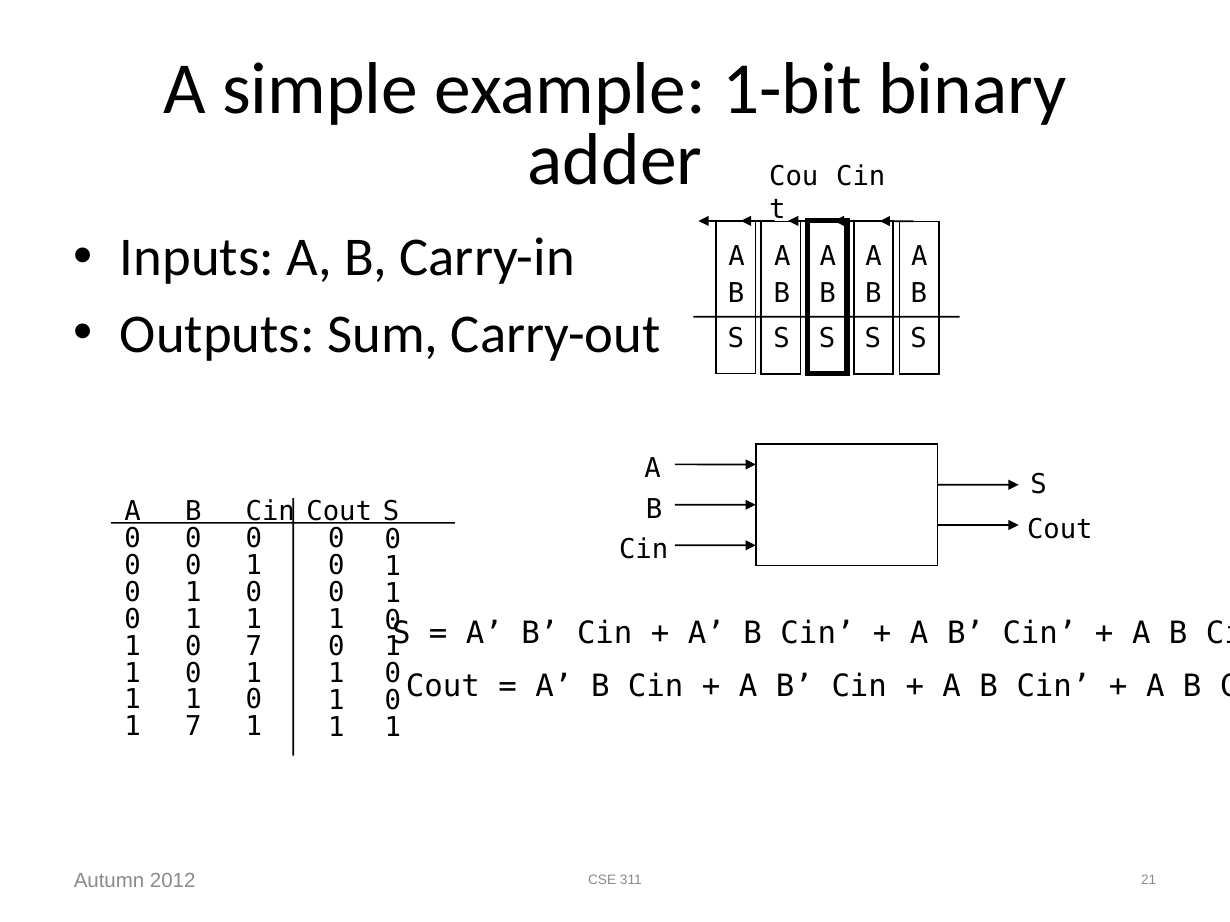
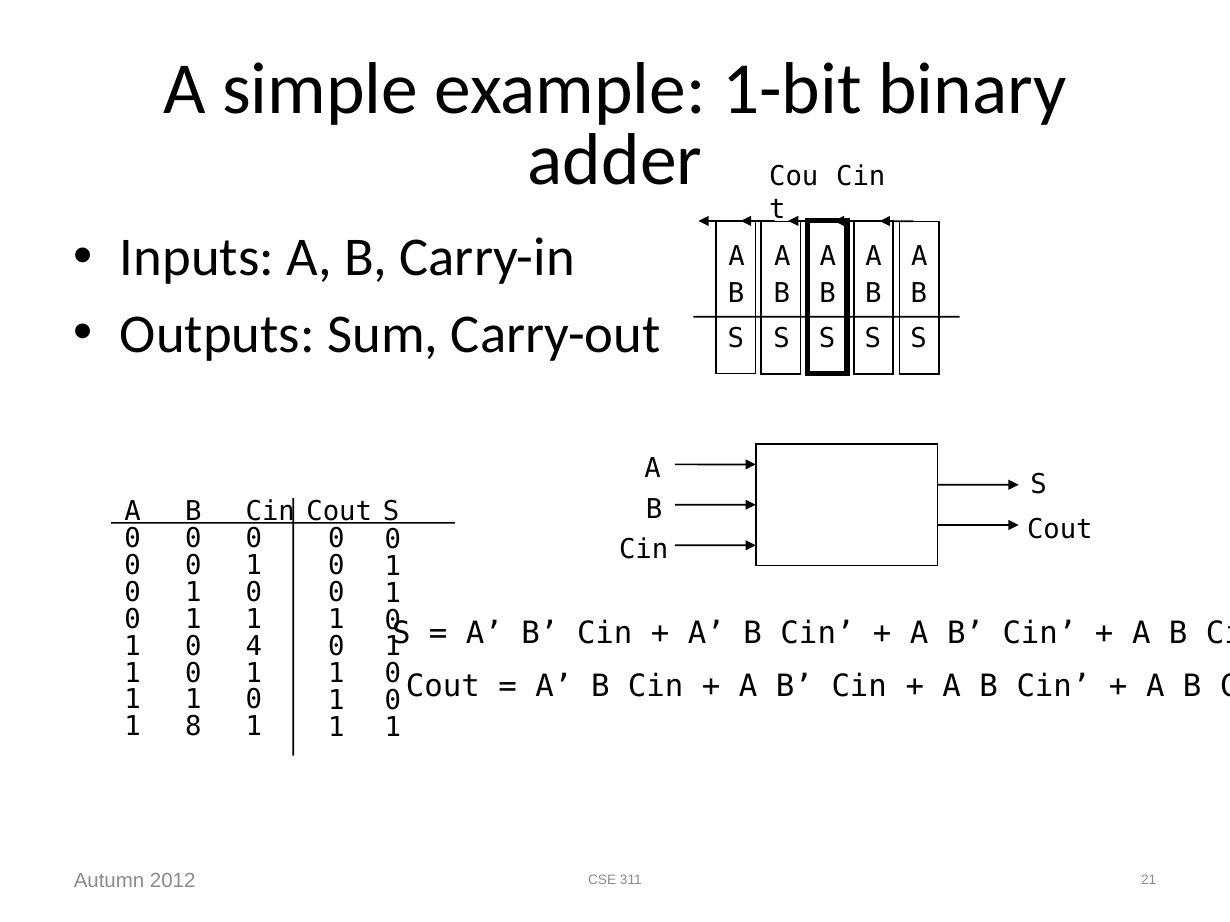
0 7: 7 -> 4
1 7: 7 -> 8
